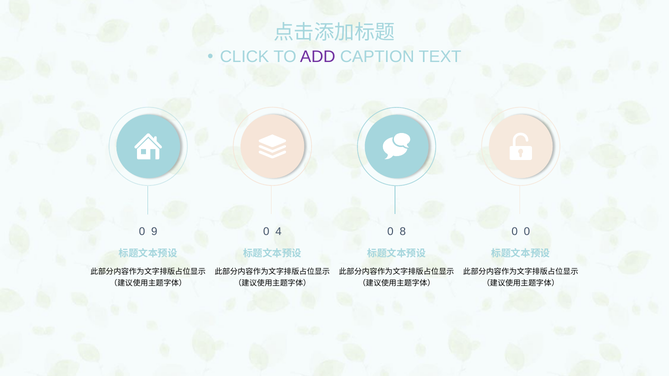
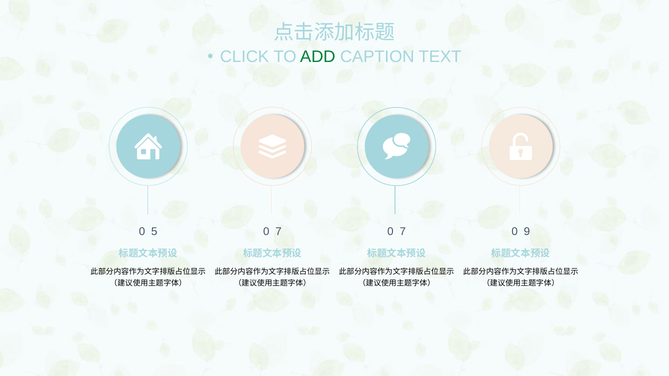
ADD colour: purple -> green
9: 9 -> 5
4 at (279, 232): 4 -> 7
8 at (403, 232): 8 -> 7
0 0: 0 -> 9
